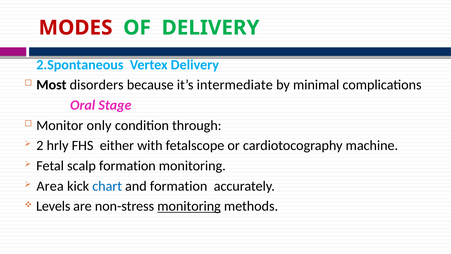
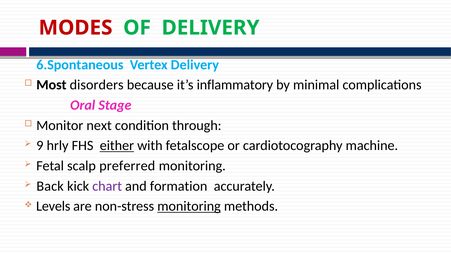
2.Spontaneous: 2.Spontaneous -> 6.Spontaneous
intermediate: intermediate -> inflammatory
only: only -> next
2: 2 -> 9
either underline: none -> present
scalp formation: formation -> preferred
Area: Area -> Back
chart colour: blue -> purple
